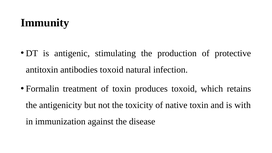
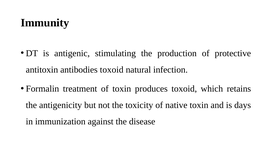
with: with -> days
